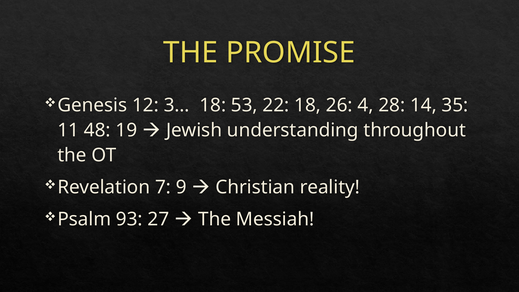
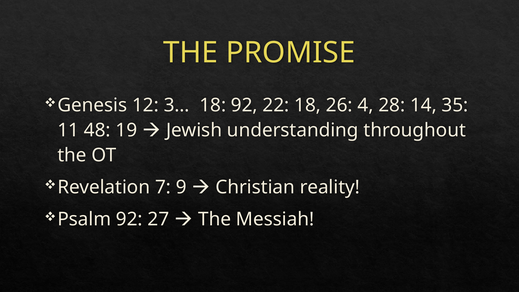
18 53: 53 -> 92
Psalm 93: 93 -> 92
